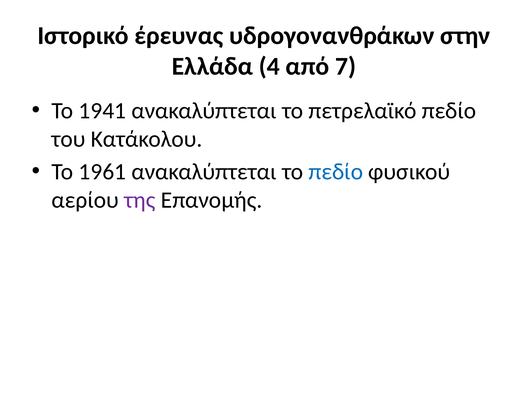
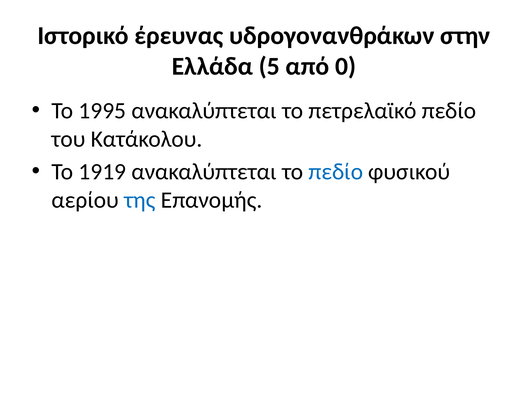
4: 4 -> 5
7: 7 -> 0
1941: 1941 -> 1995
1961: 1961 -> 1919
της colour: purple -> blue
